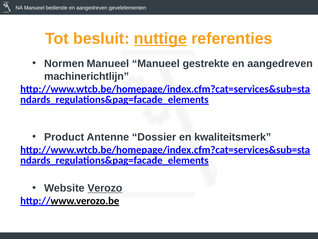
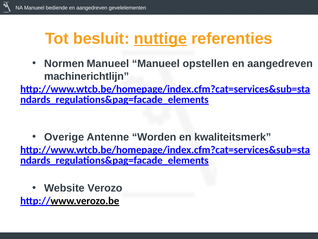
gestrekte: gestrekte -> opstellen
Product: Product -> Overige
Dossier: Dossier -> Worden
Verozo underline: present -> none
